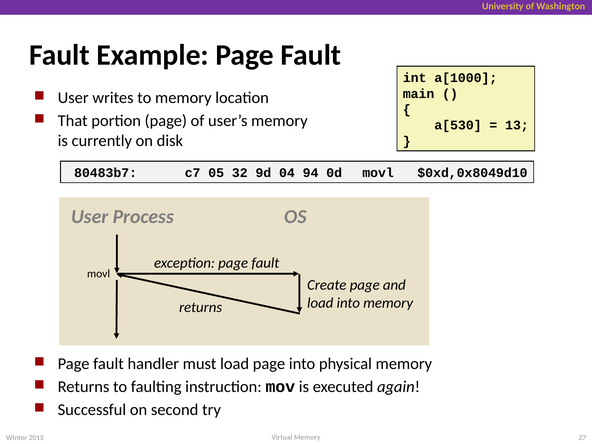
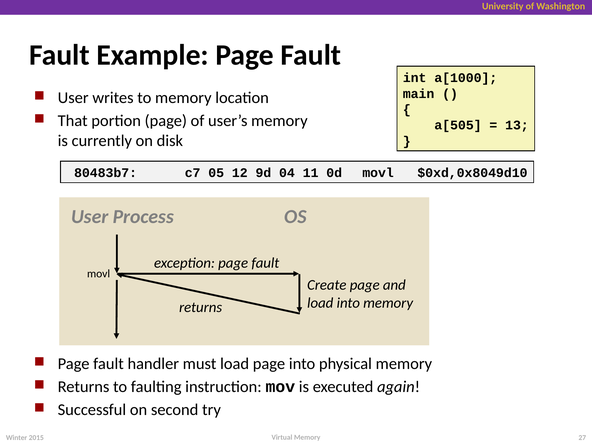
a[530: a[530 -> a[505
32: 32 -> 12
94: 94 -> 11
